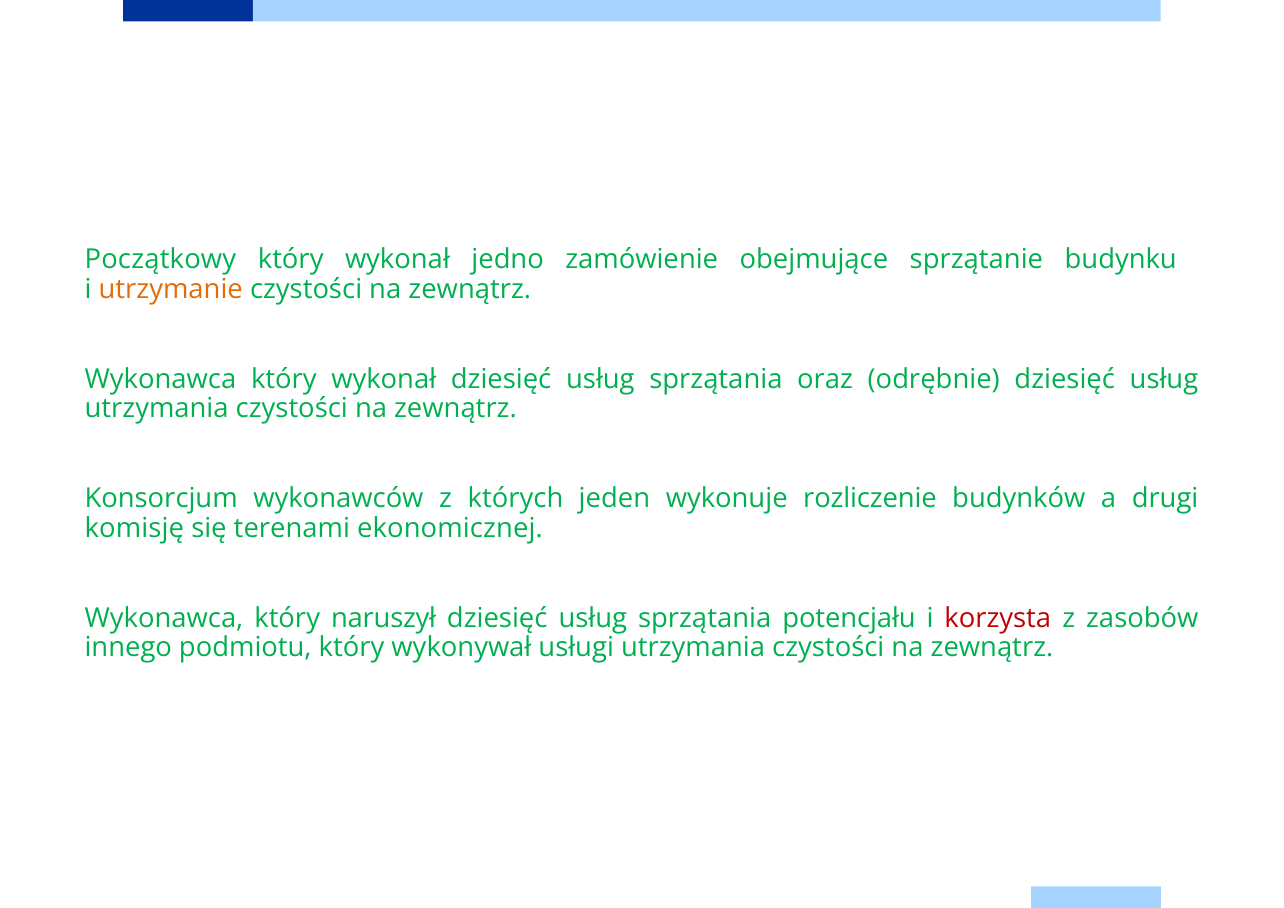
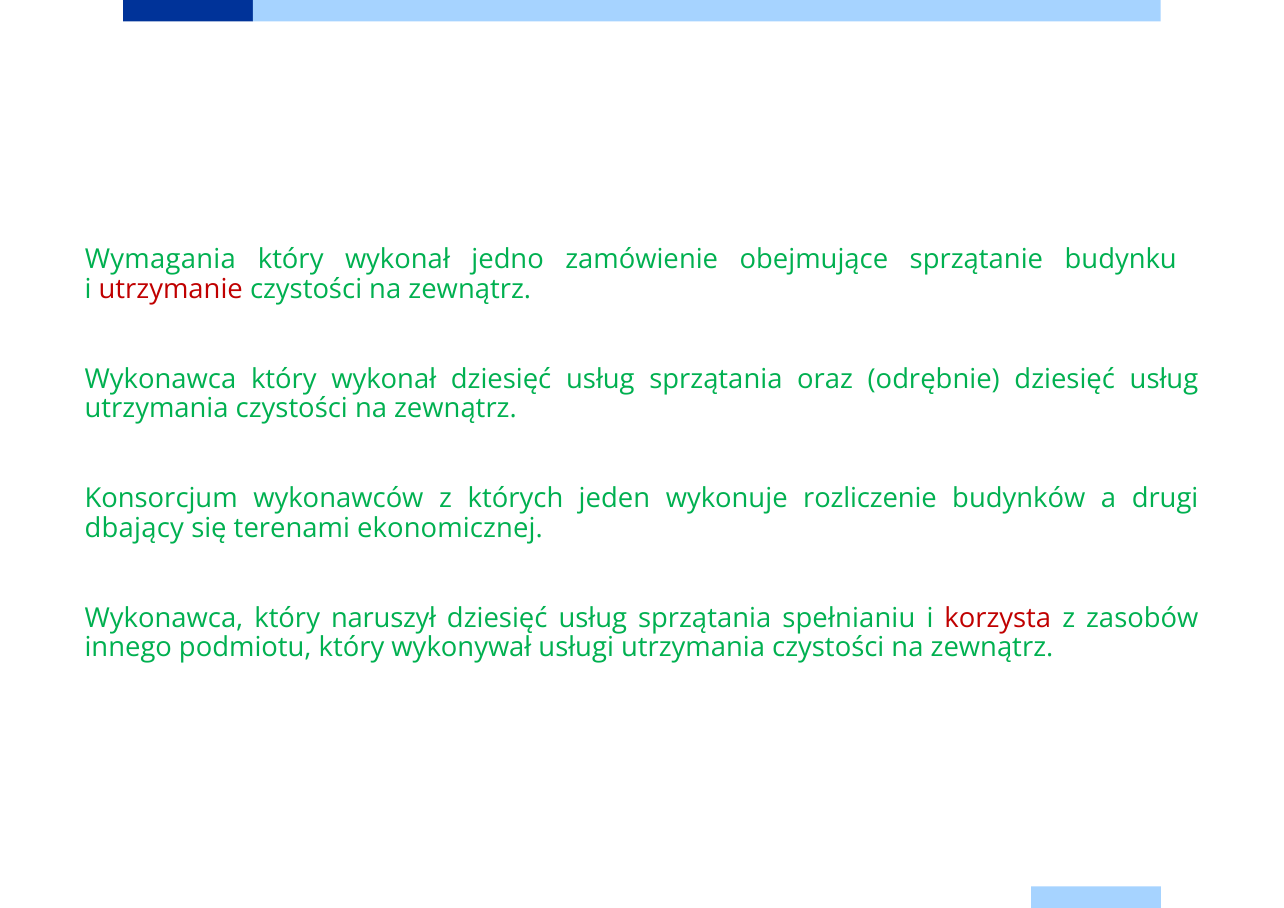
Początkowy: Początkowy -> Wymagania
utrzymanie colour: orange -> red
komisję: komisję -> dbający
potencjału: potencjału -> spełnianiu
